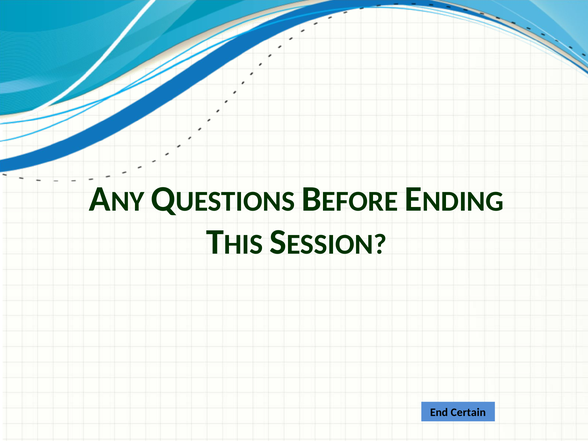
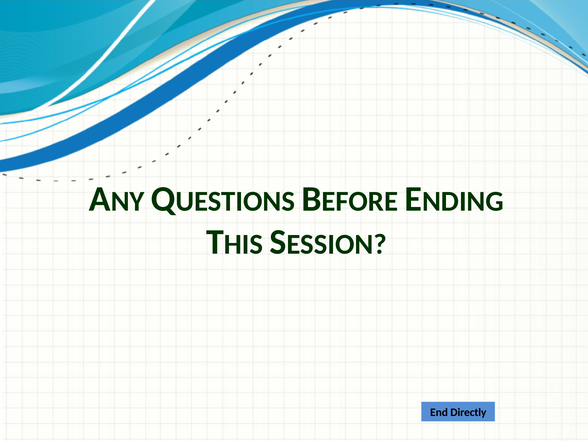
Certain: Certain -> Directly
